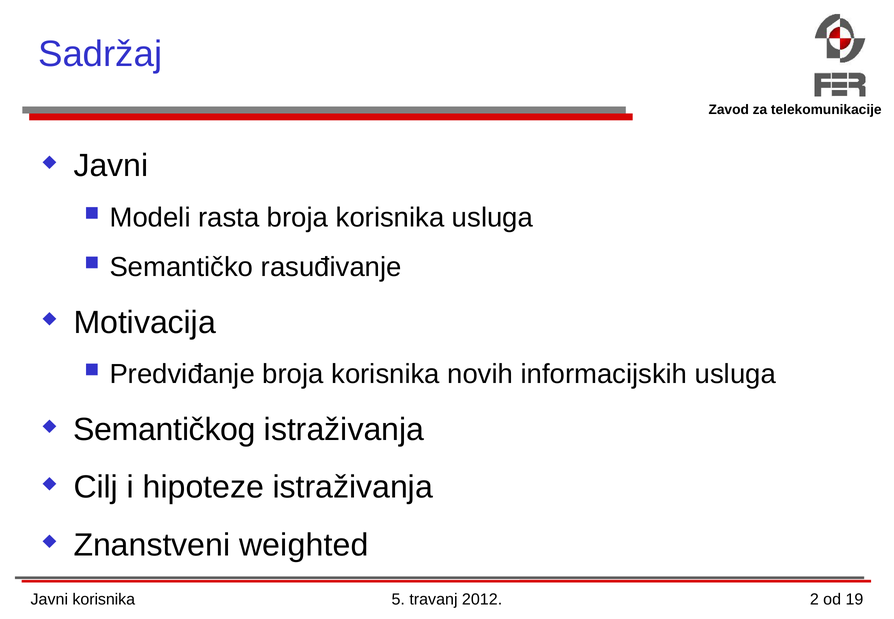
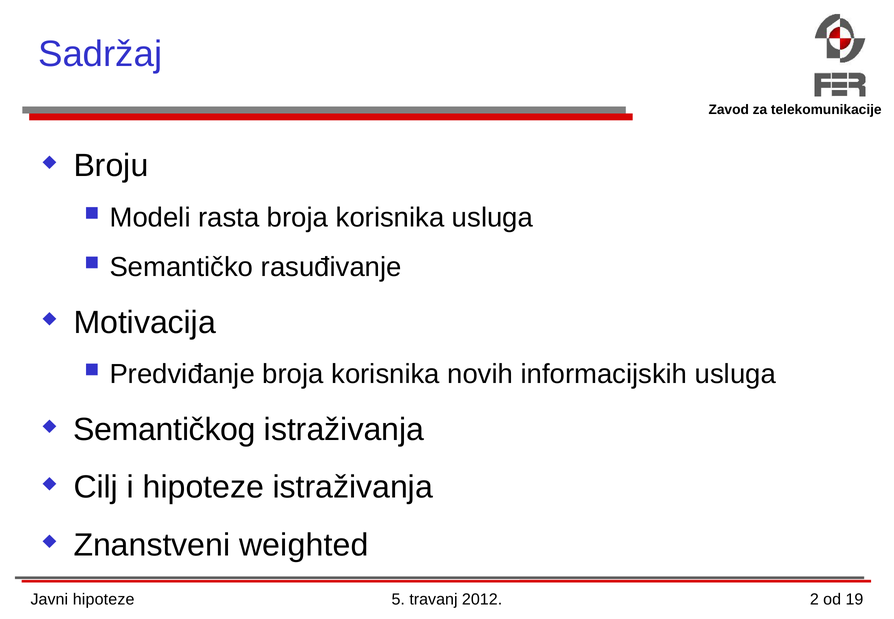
Javni at (111, 166): Javni -> Broju
Javni korisnika: korisnika -> hipoteze
